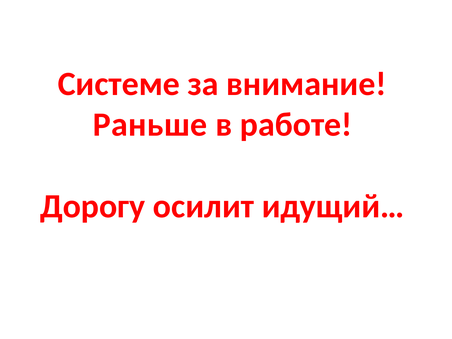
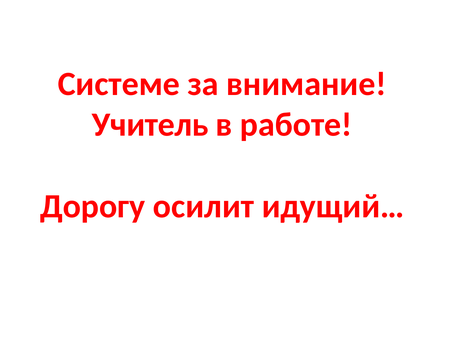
Раньше: Раньше -> Учитель
